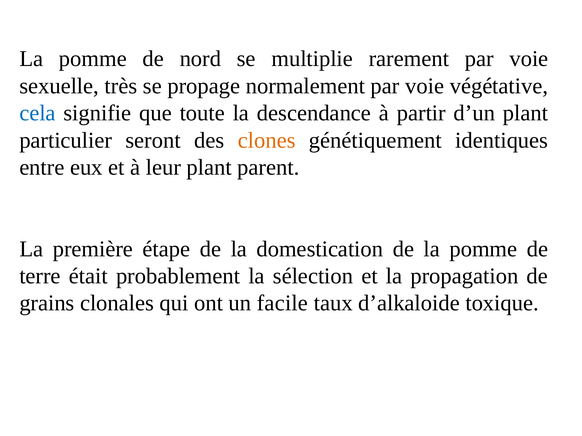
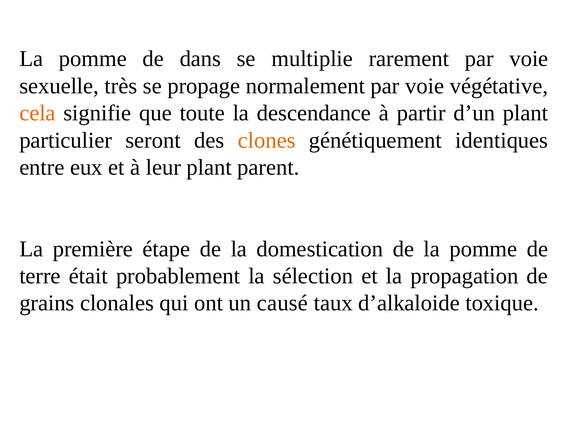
nord: nord -> dans
cela colour: blue -> orange
facile: facile -> causé
